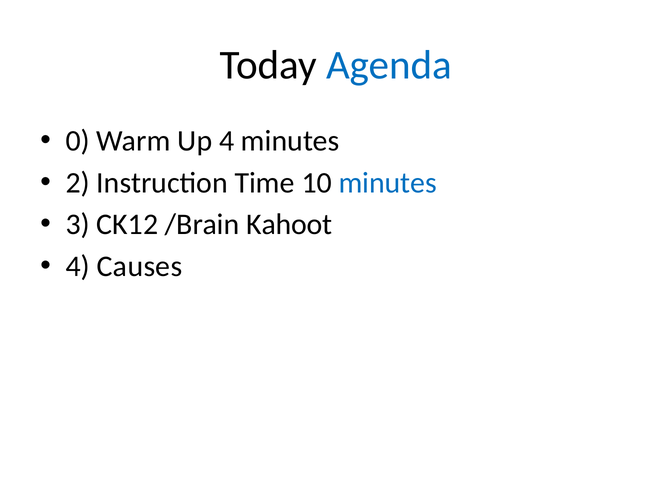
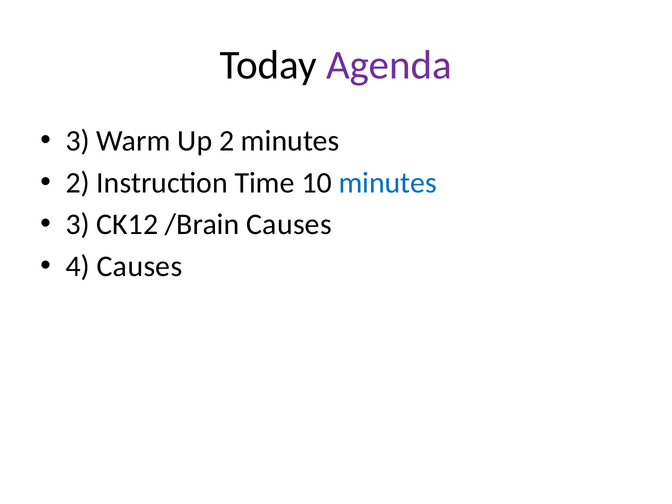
Agenda colour: blue -> purple
0 at (78, 141): 0 -> 3
Up 4: 4 -> 2
/Brain Kahoot: Kahoot -> Causes
